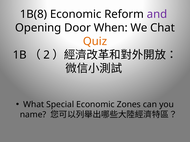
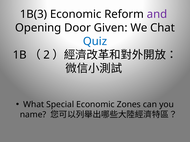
1B(8: 1B(8 -> 1B(3
When: When -> Given
Quiz colour: orange -> blue
